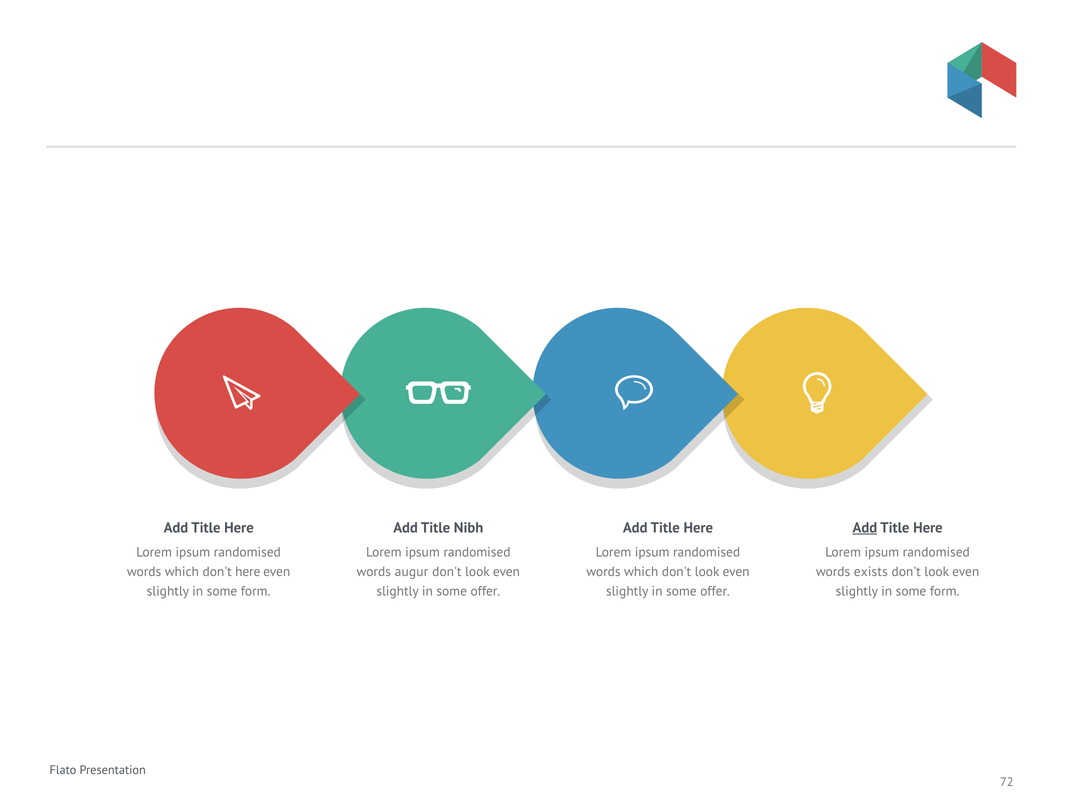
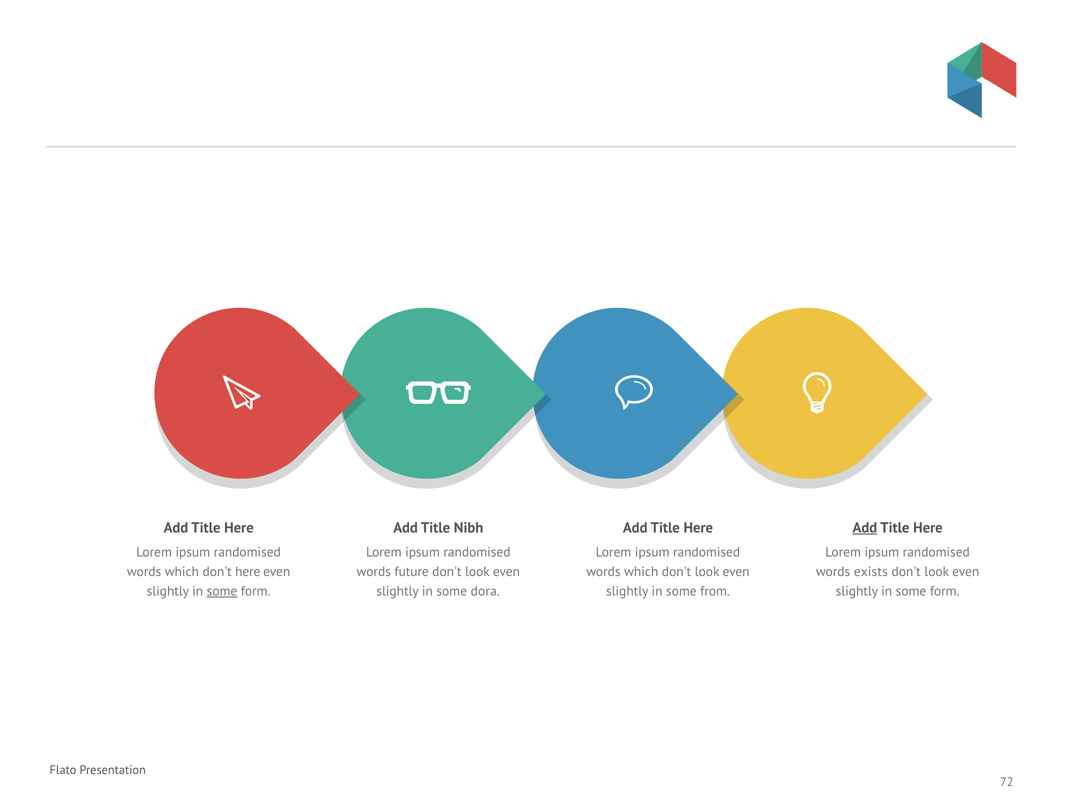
augur: augur -> future
some at (222, 591) underline: none -> present
offer at (485, 591): offer -> dora
offer at (715, 591): offer -> from
